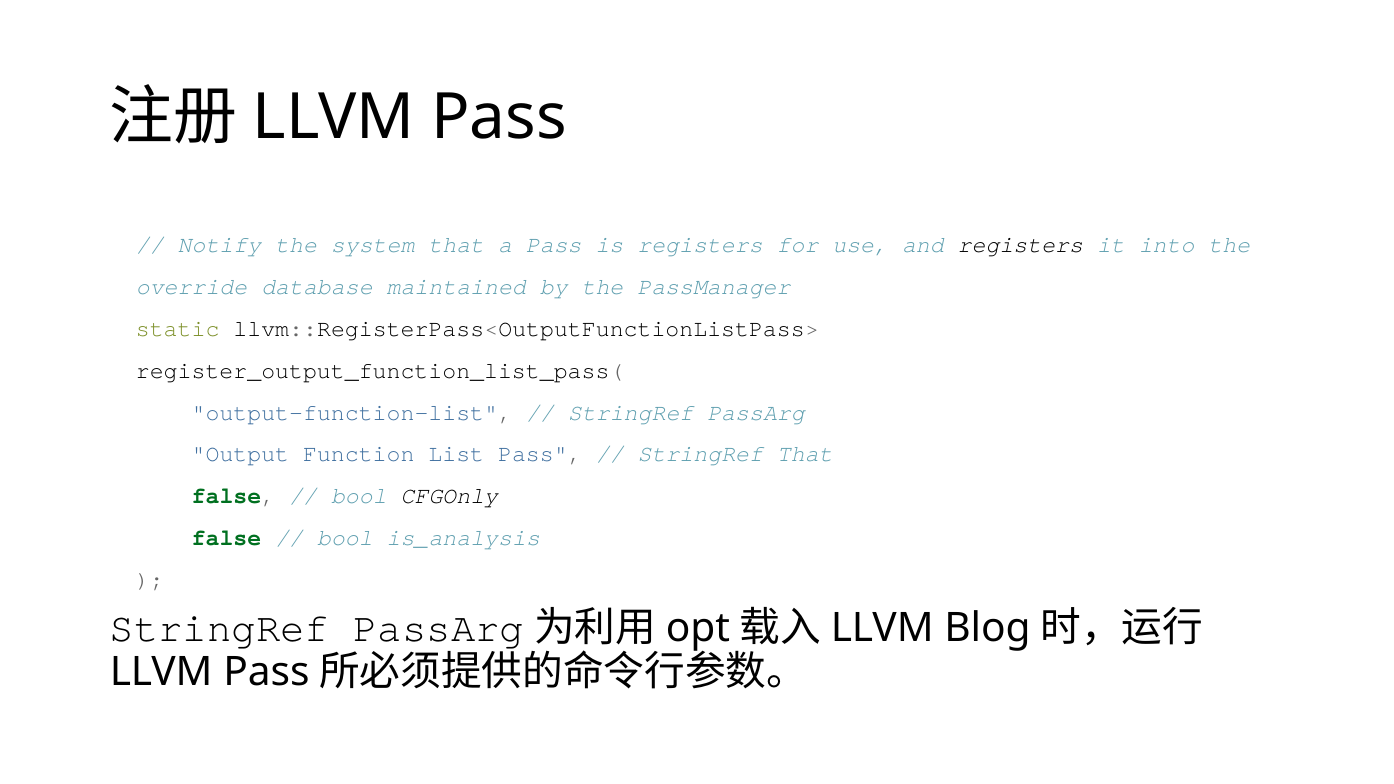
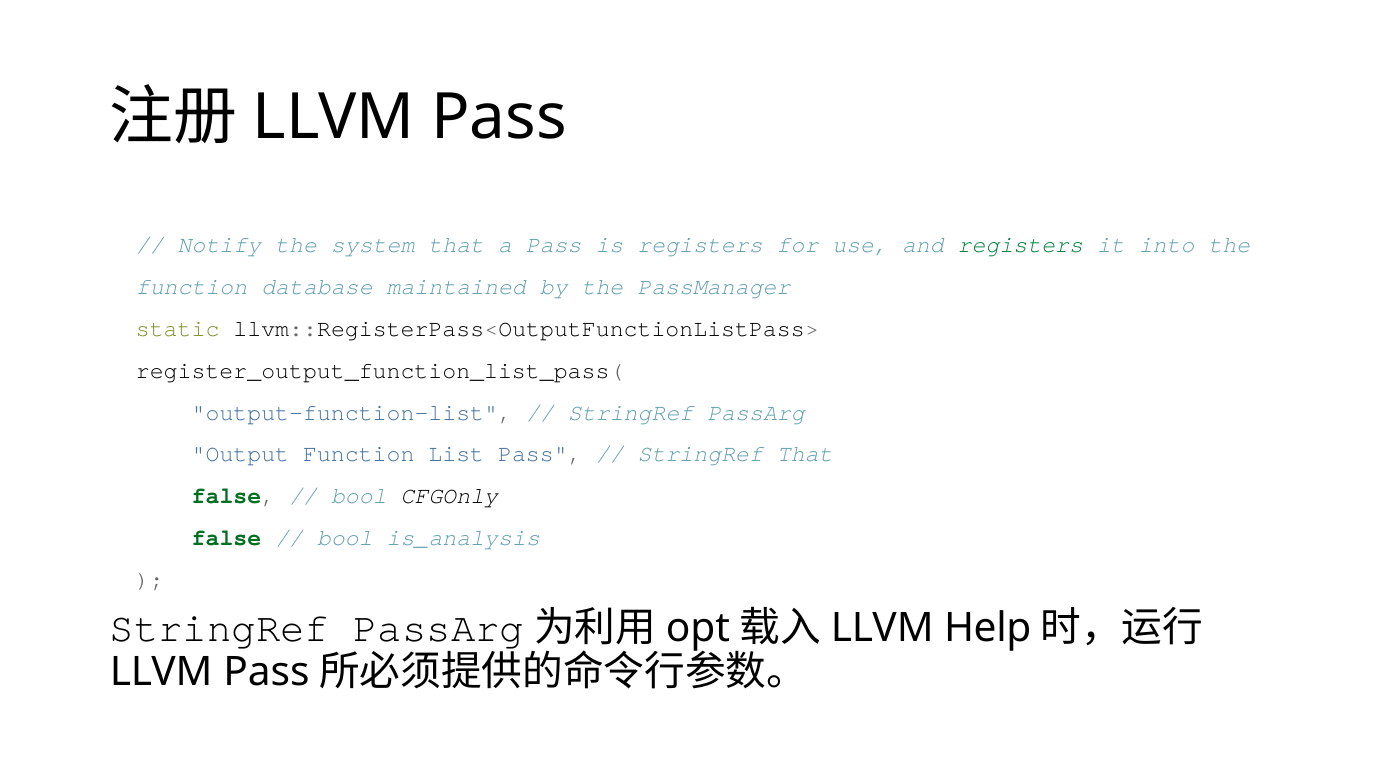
registers at (1020, 245) colour: black -> green
override at (192, 287): override -> function
Blog: Blog -> Help
